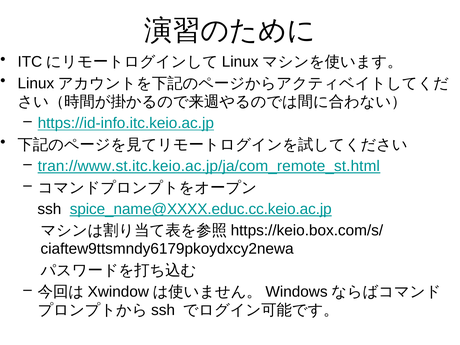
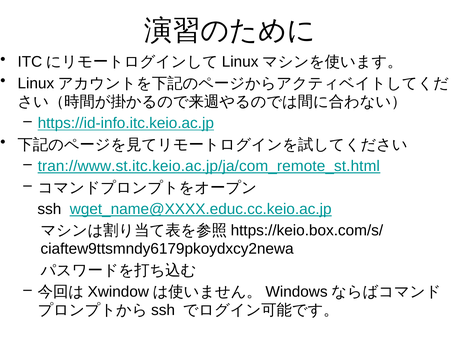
spice_name@XXXX.educ.cc.keio.ac.jp: spice_name@XXXX.educ.cc.keio.ac.jp -> wget_name@XXXX.educ.cc.keio.ac.jp
